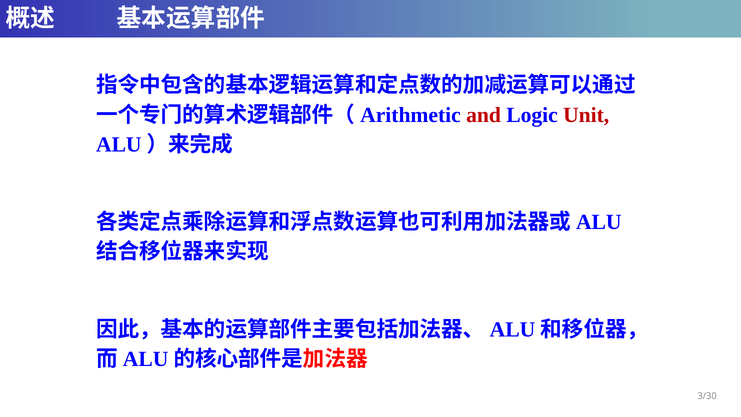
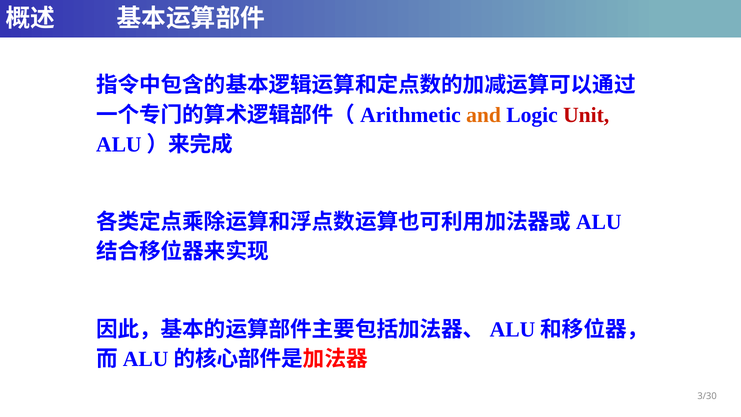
and colour: red -> orange
